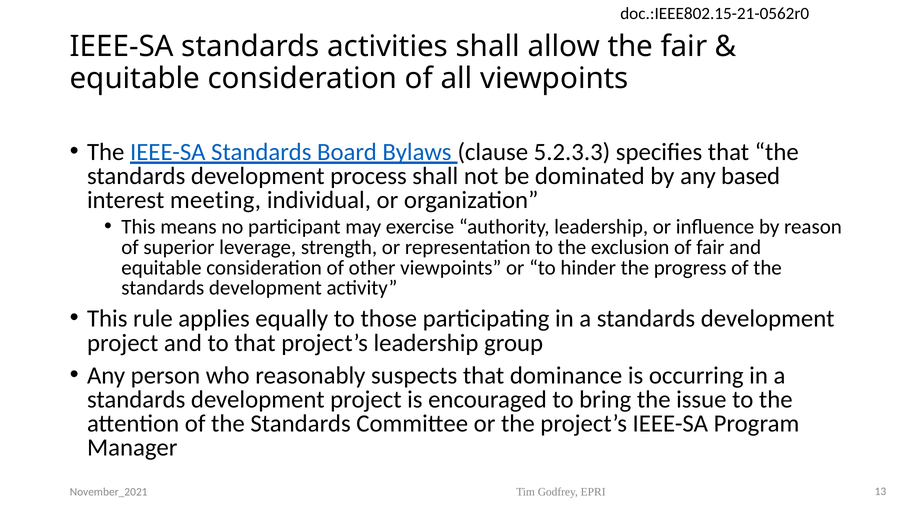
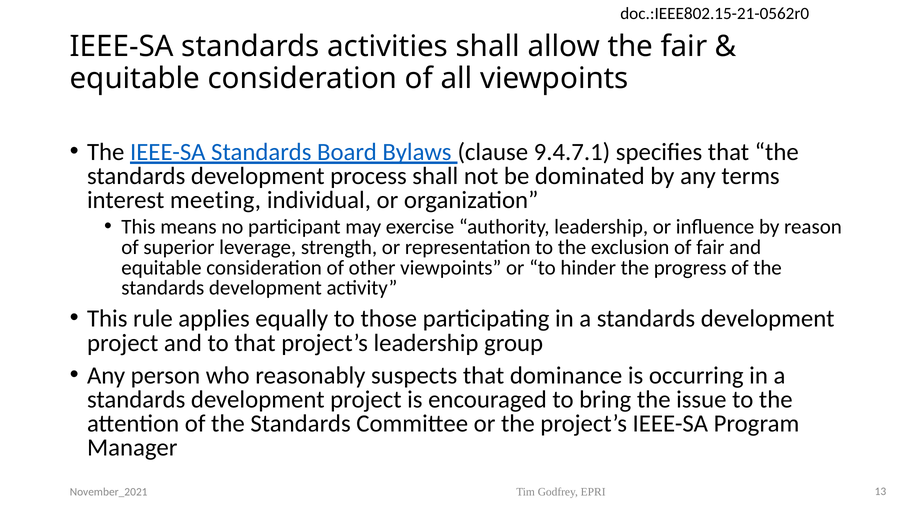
5.2.3.3: 5.2.3.3 -> 9.4.7.1
based: based -> terms
